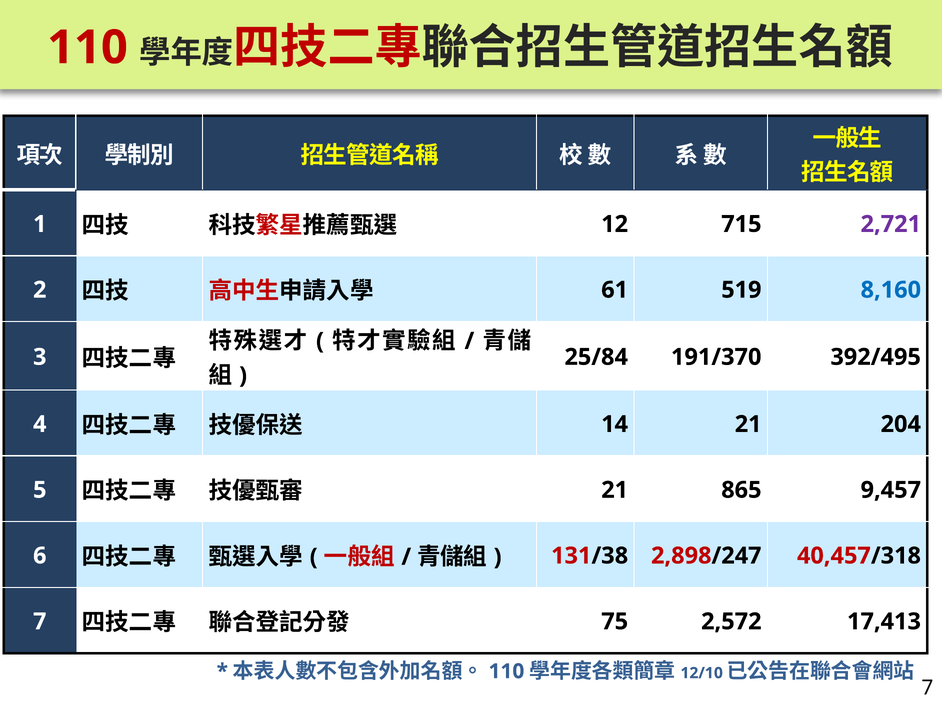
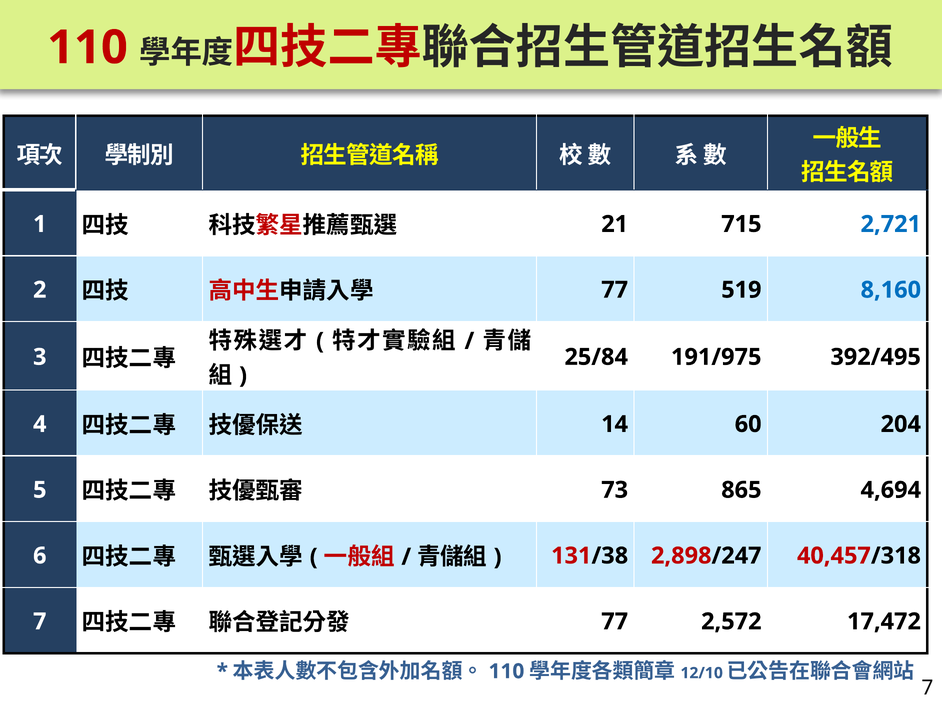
12: 12 -> 21
2,721 colour: purple -> blue
61 at (615, 290): 61 -> 77
191/370: 191/370 -> 191/975
14 21: 21 -> 60
21 at (615, 490): 21 -> 73
9,457: 9,457 -> 4,694
75 at (615, 621): 75 -> 77
17,413: 17,413 -> 17,472
